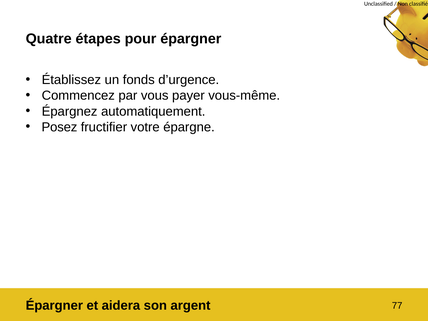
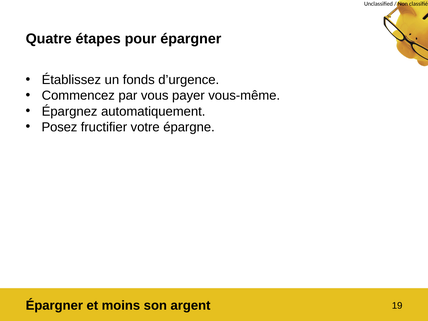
aidera: aidera -> moins
77: 77 -> 19
